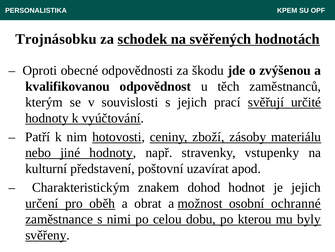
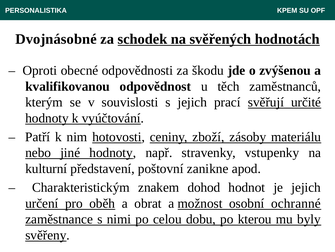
Trojnásobku: Trojnásobku -> Dvojnásobné
uzavírat: uzavírat -> zanikne
